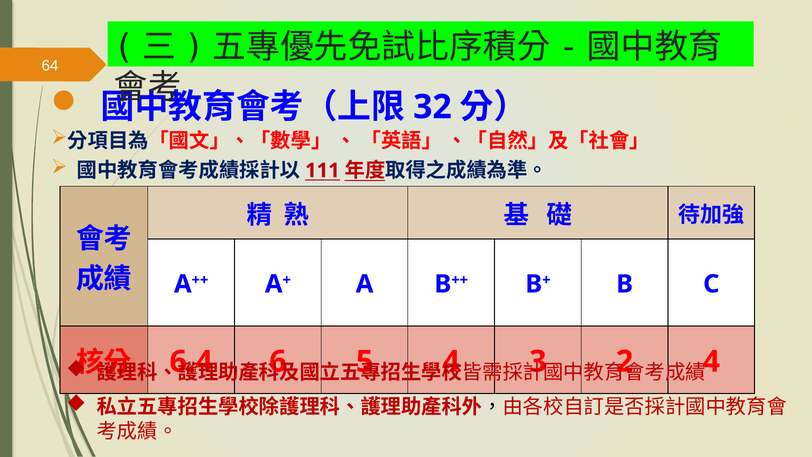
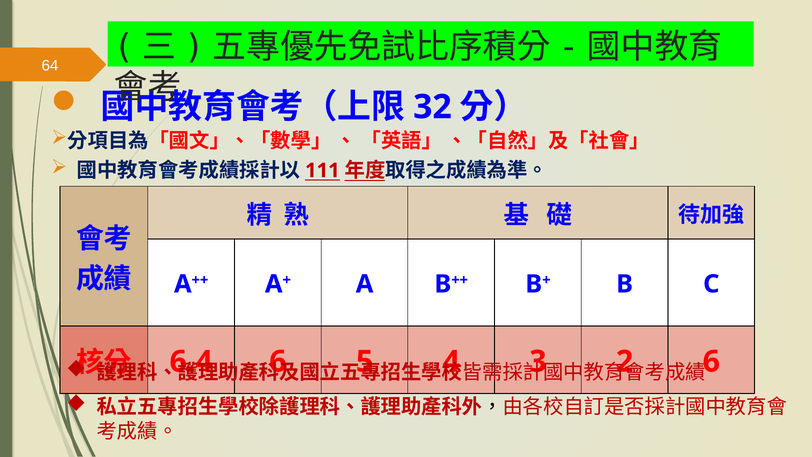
4 at (711, 361): 4 -> 6
